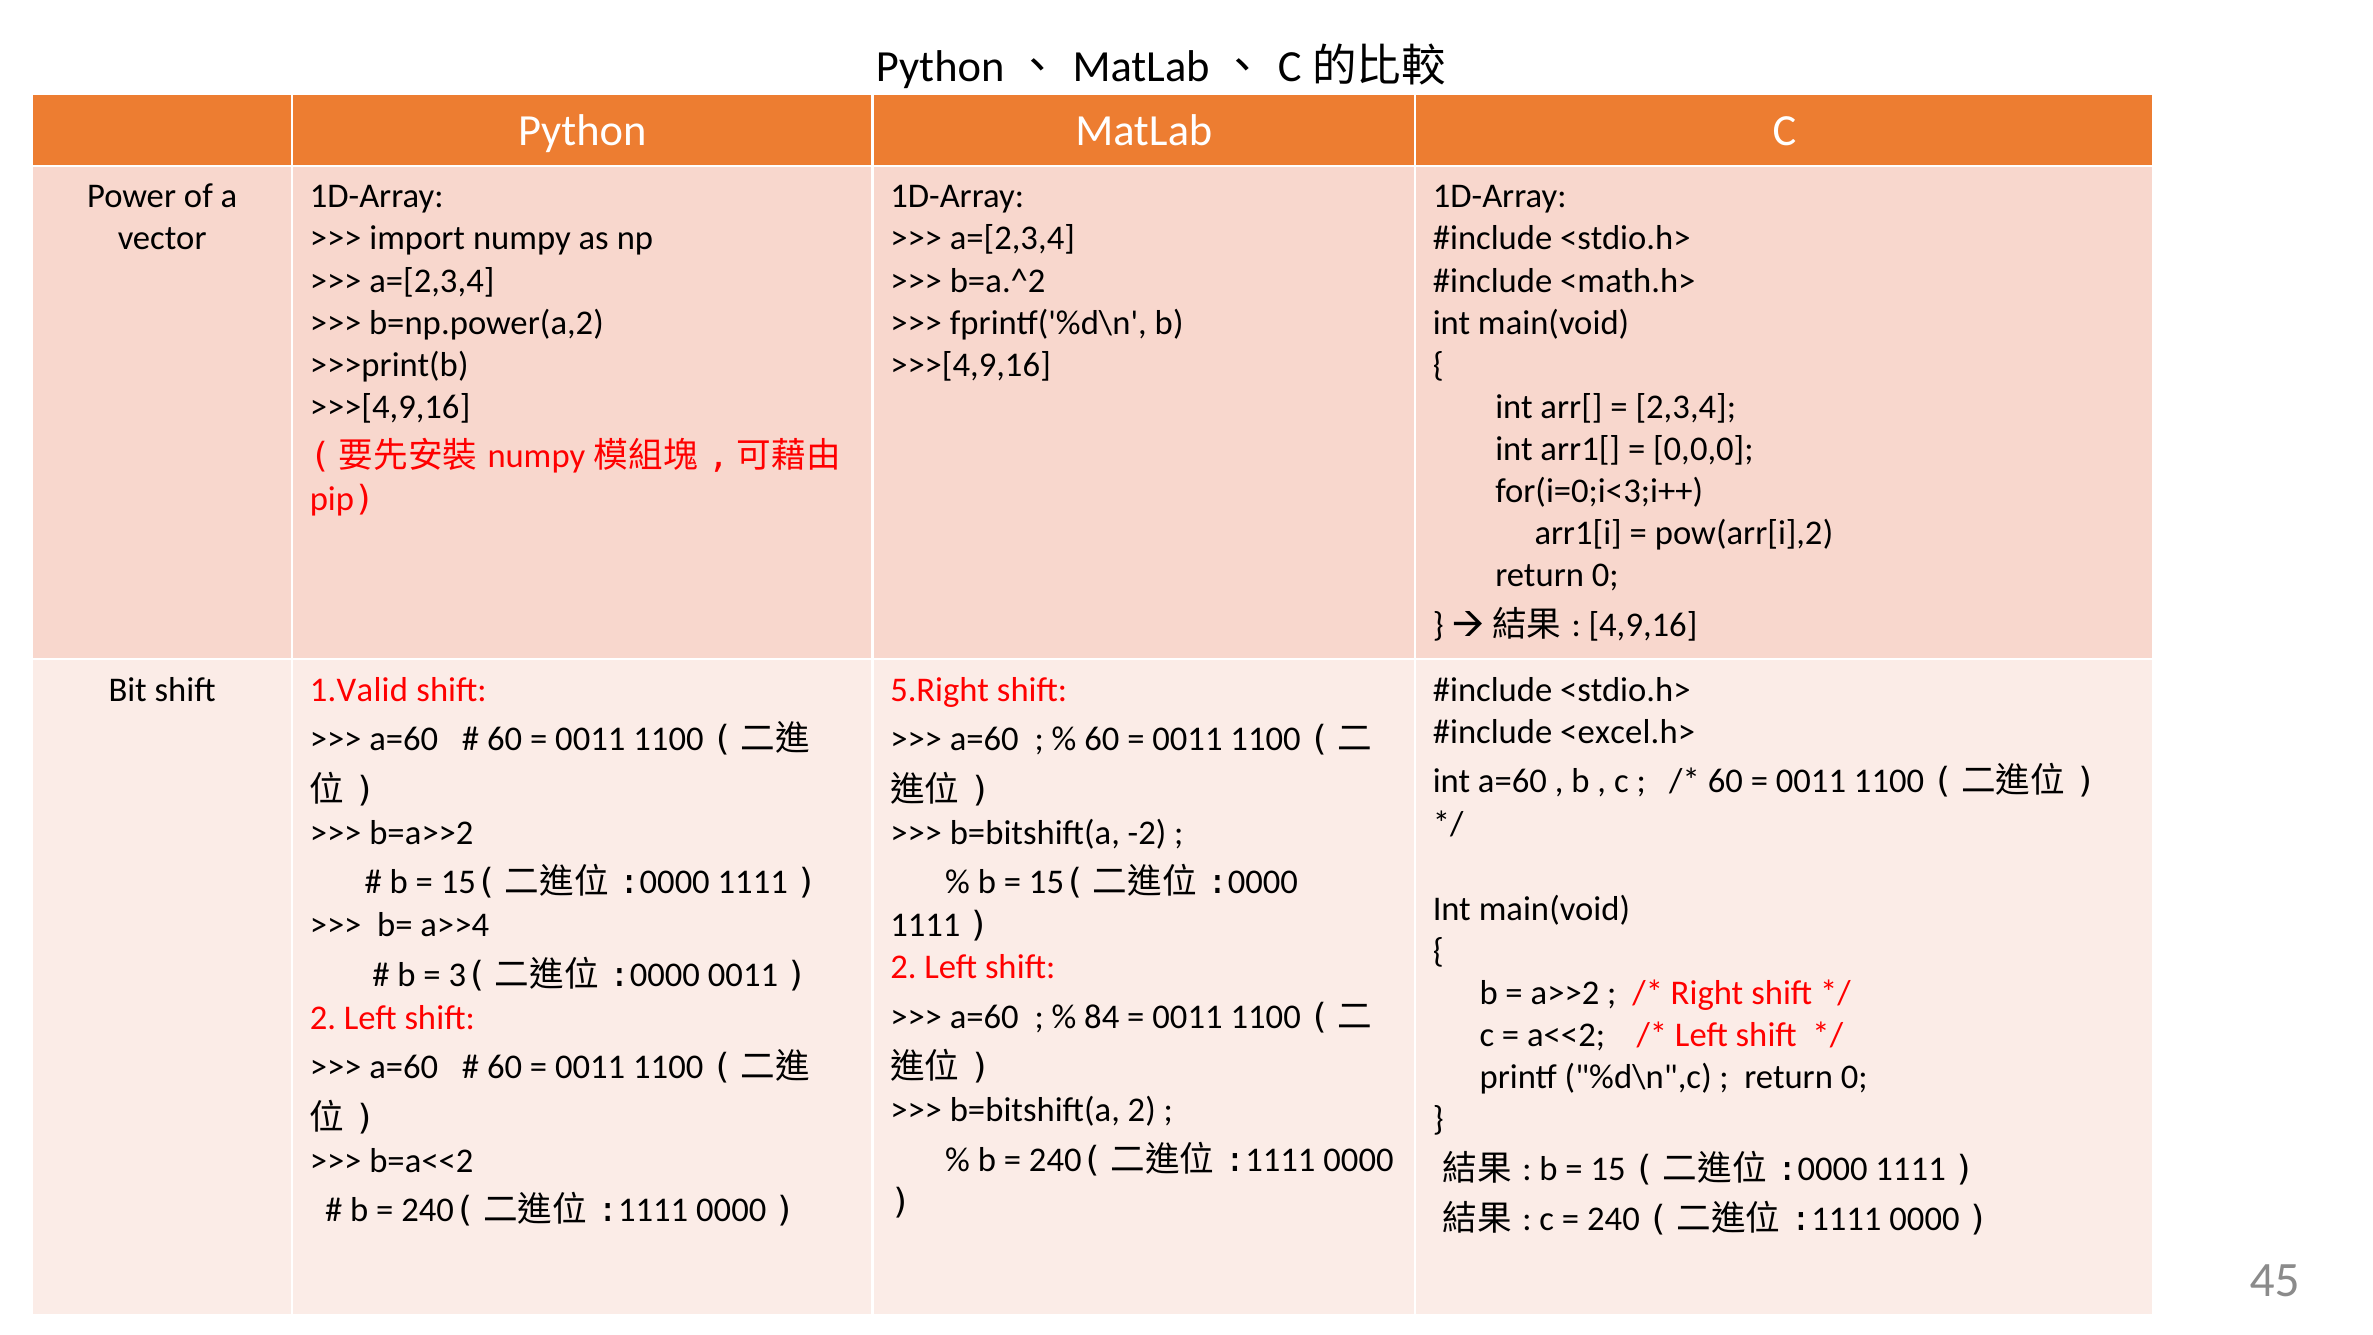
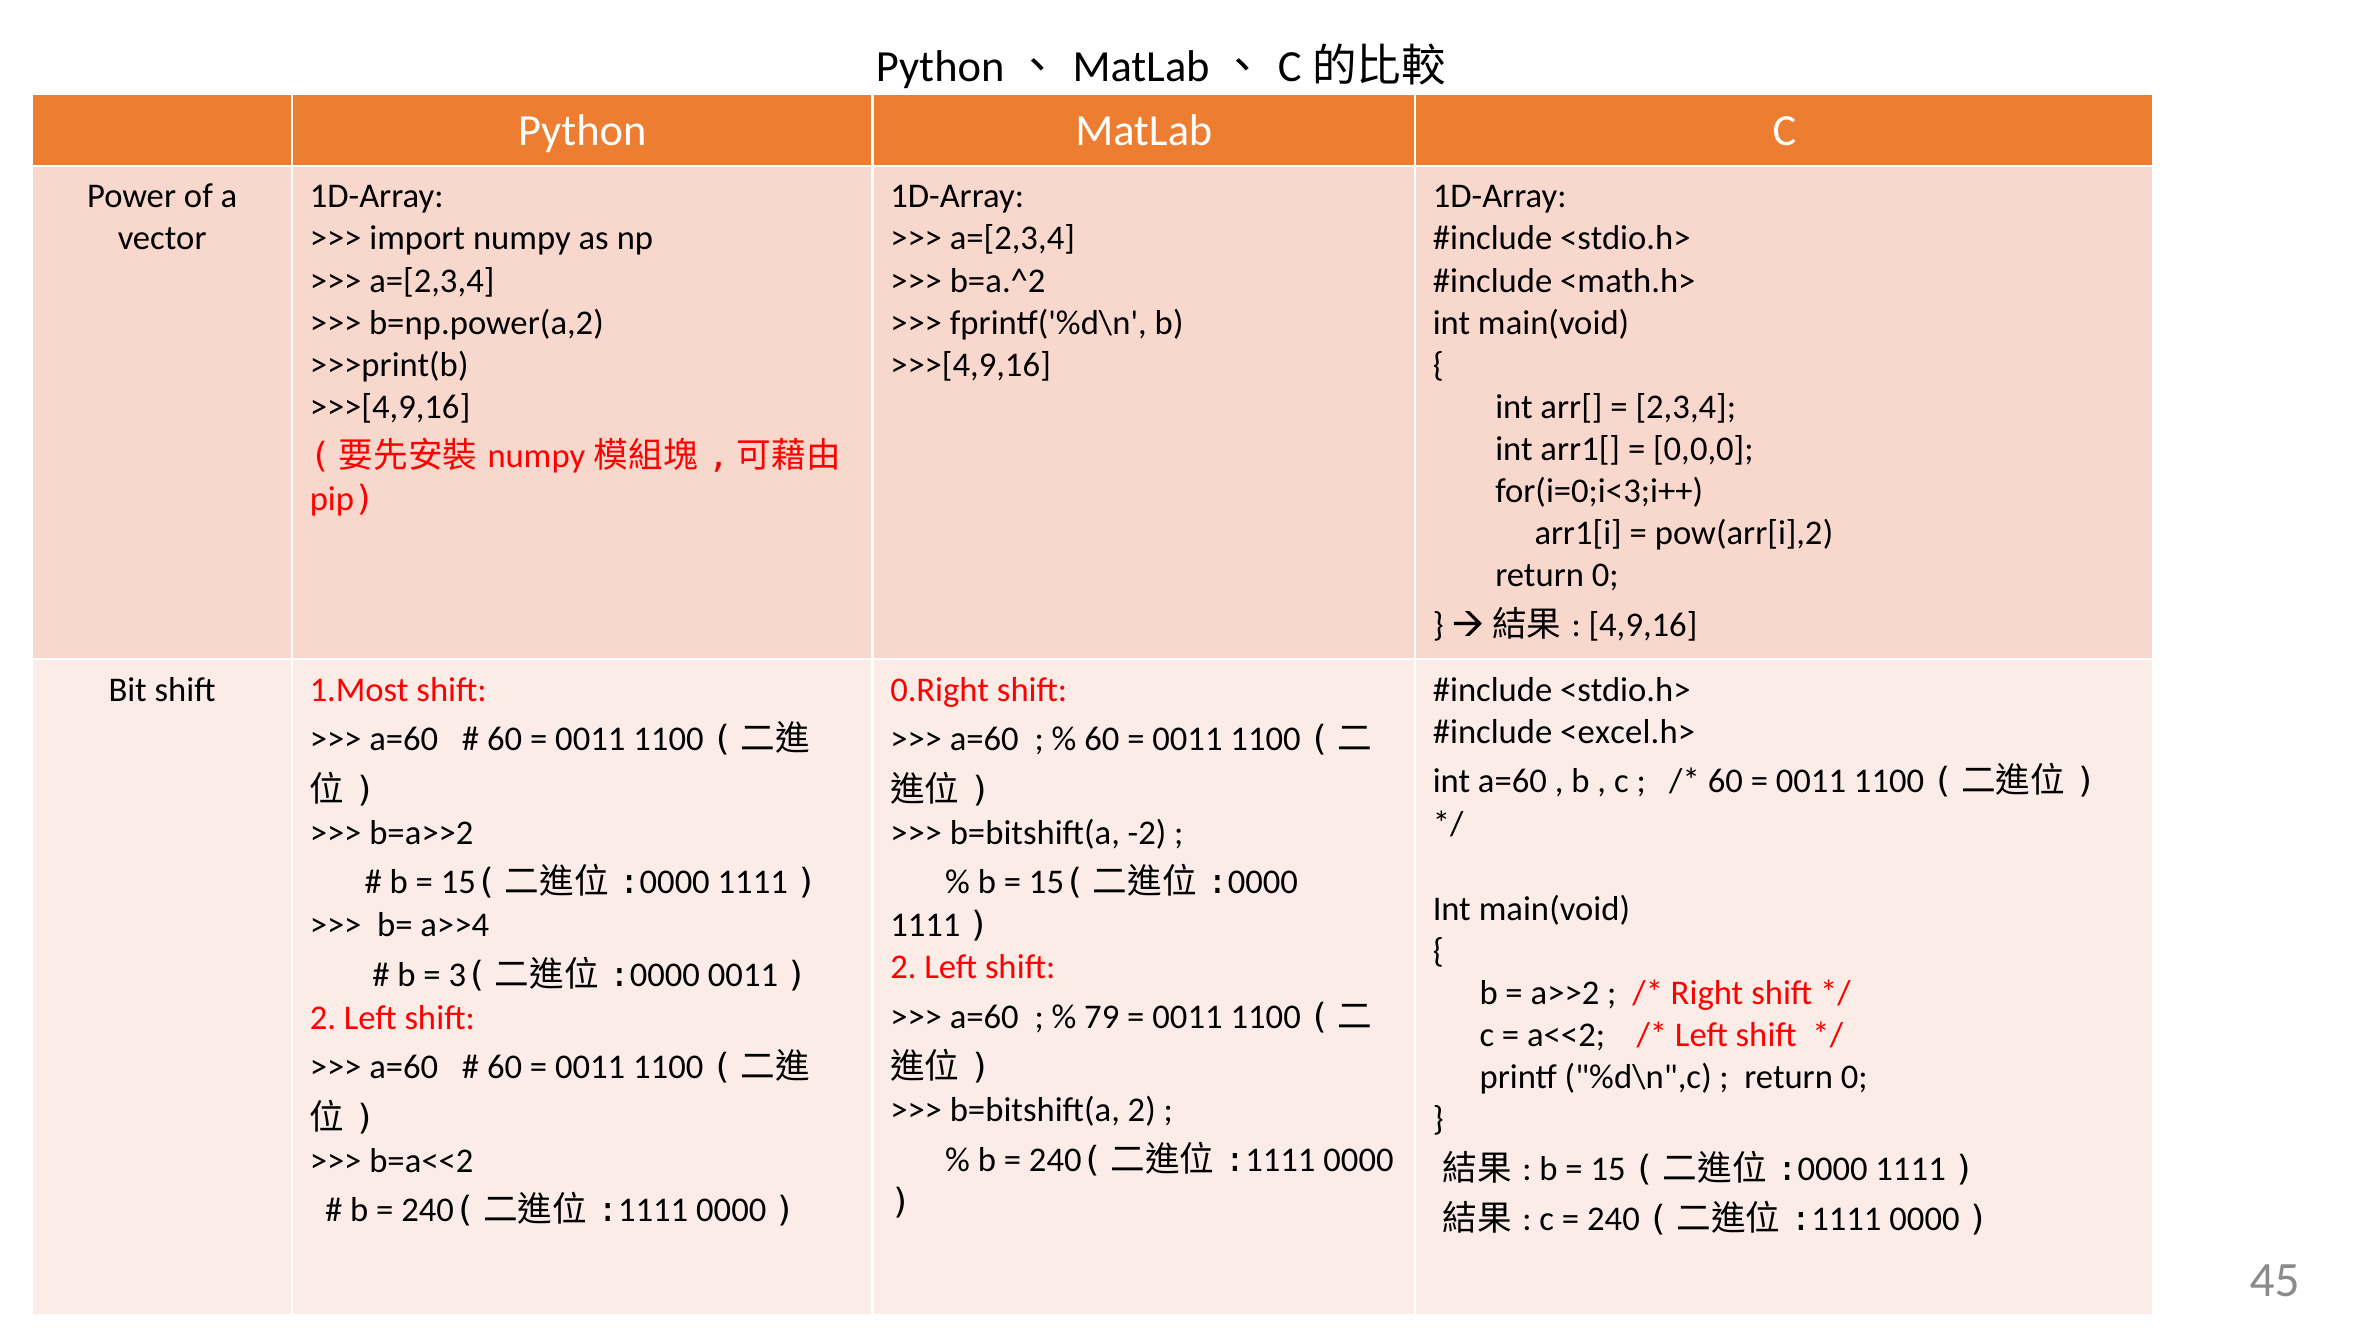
1.Valid: 1.Valid -> 1.Most
5.Right: 5.Right -> 0.Right
84: 84 -> 79
